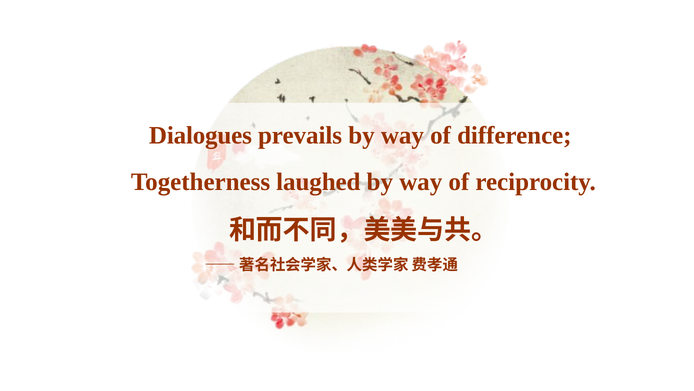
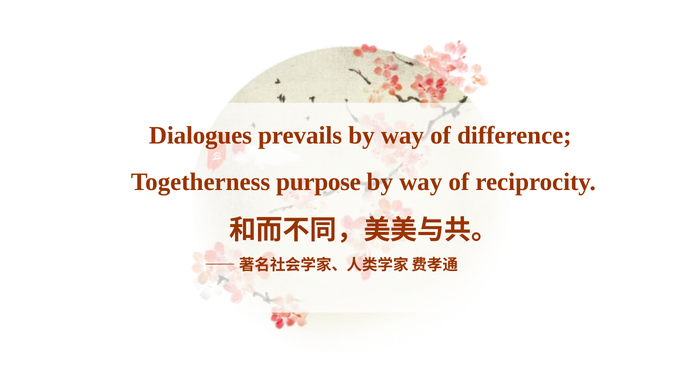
laughed: laughed -> purpose
